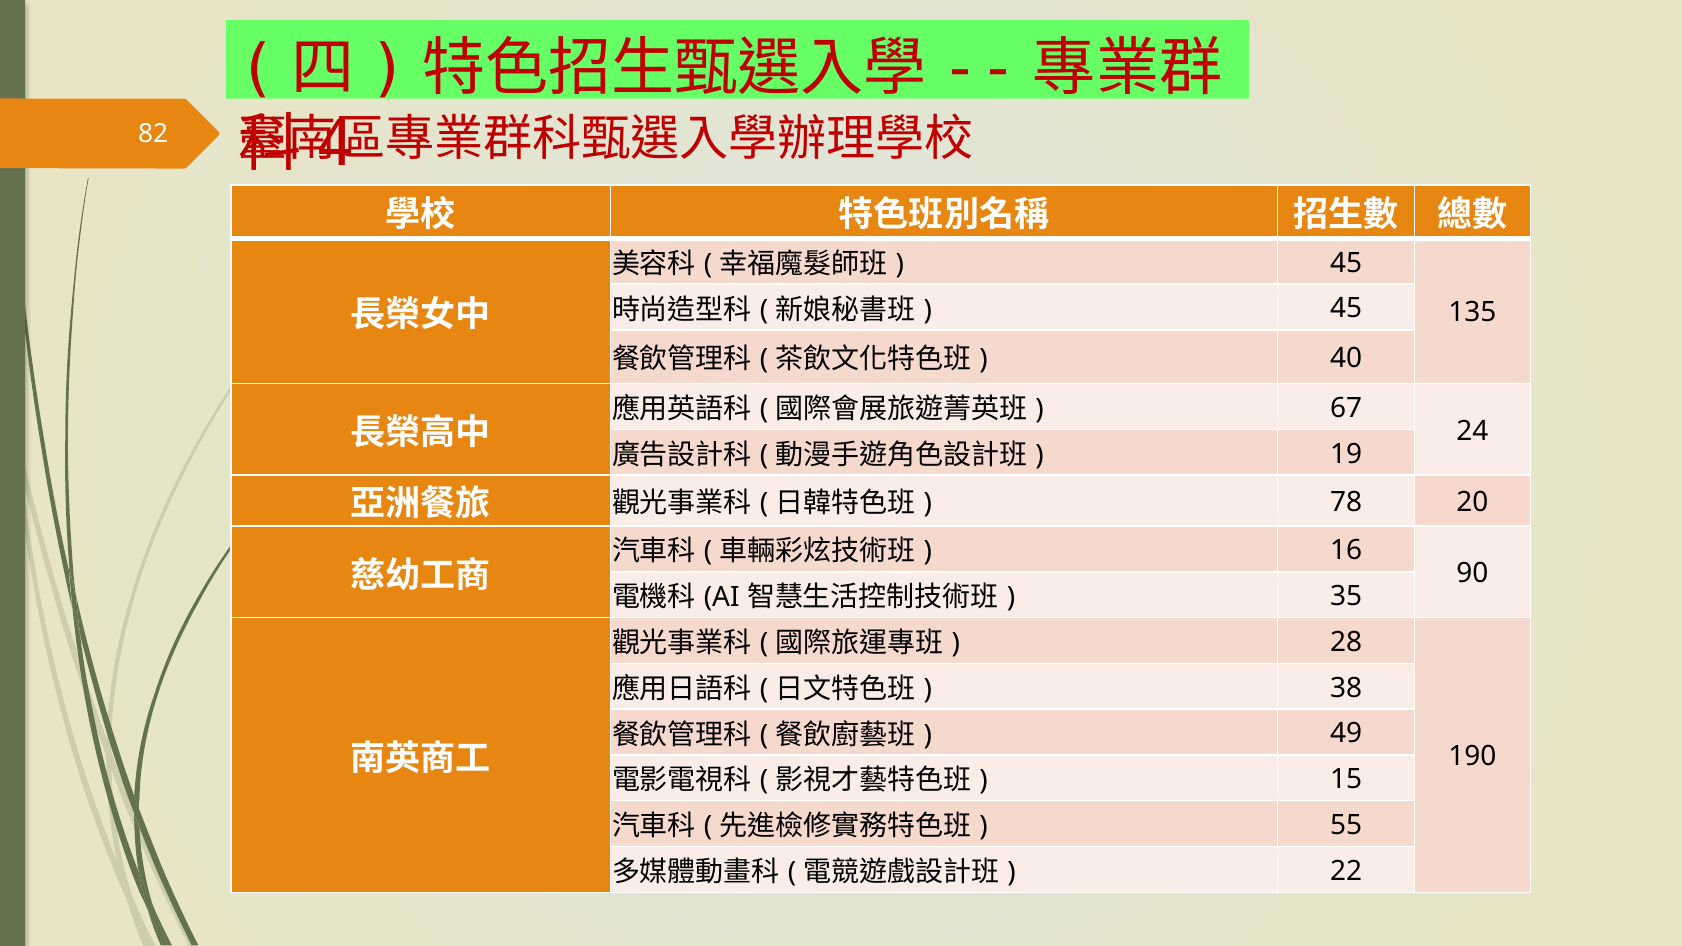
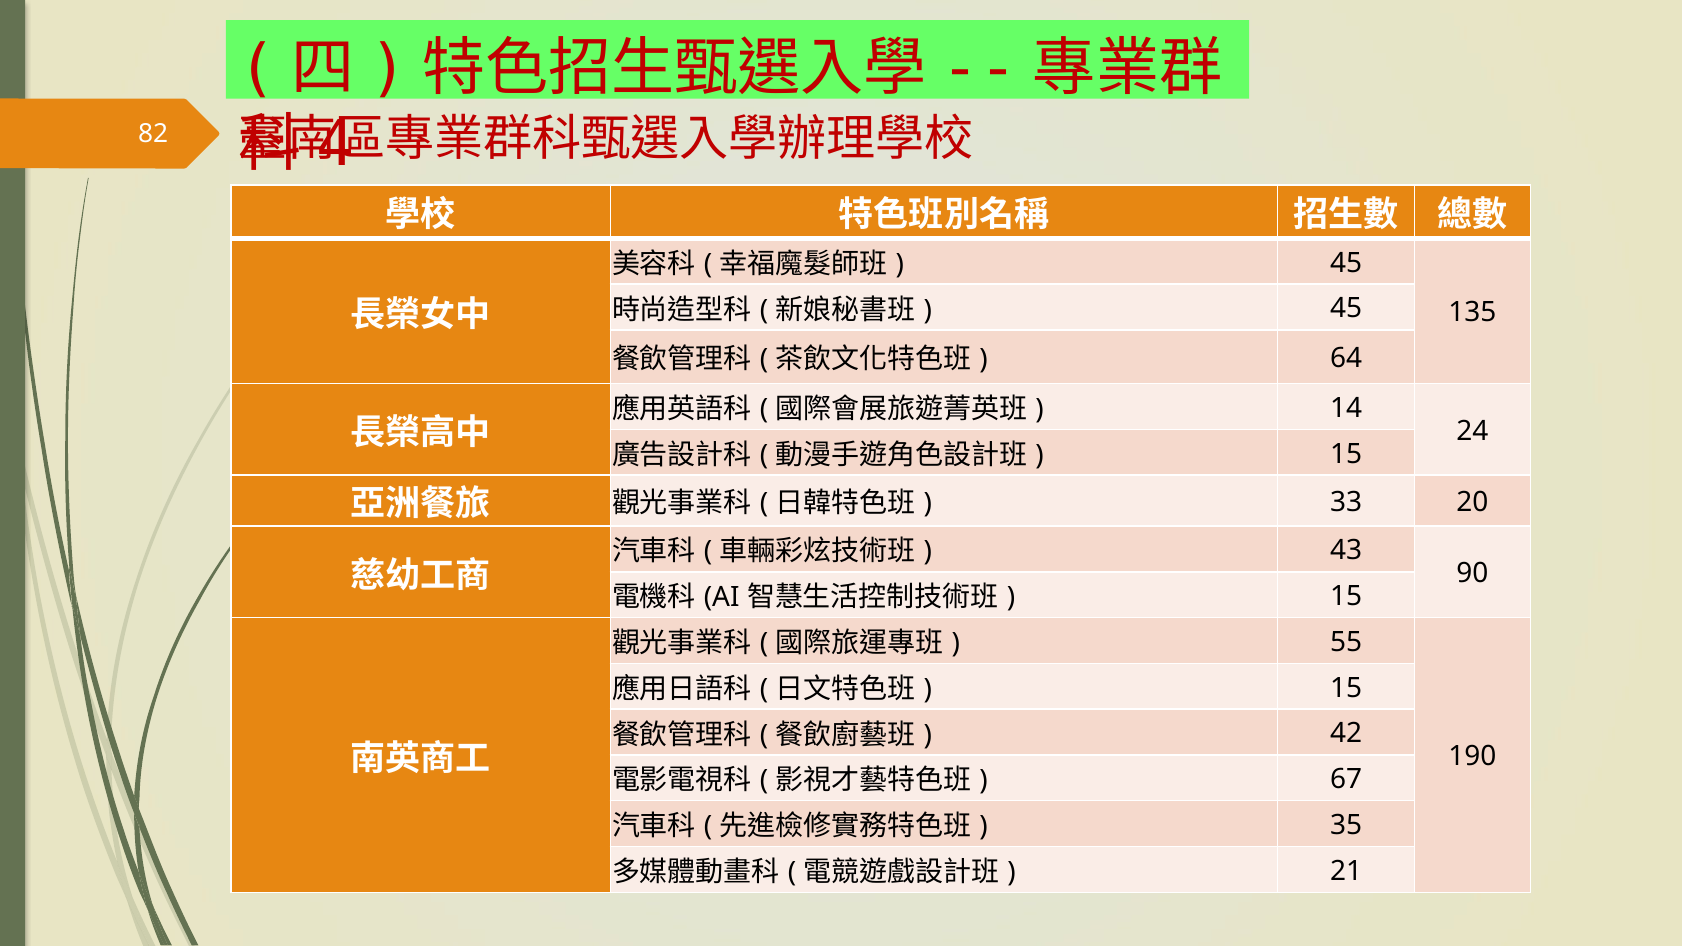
40: 40 -> 64
67: 67 -> 14
19 at (1346, 454): 19 -> 15
78: 78 -> 33
16: 16 -> 43
35 at (1346, 596): 35 -> 15
28: 28 -> 55
38 at (1346, 688): 38 -> 15
49: 49 -> 42
15: 15 -> 67
55: 55 -> 35
22: 22 -> 21
